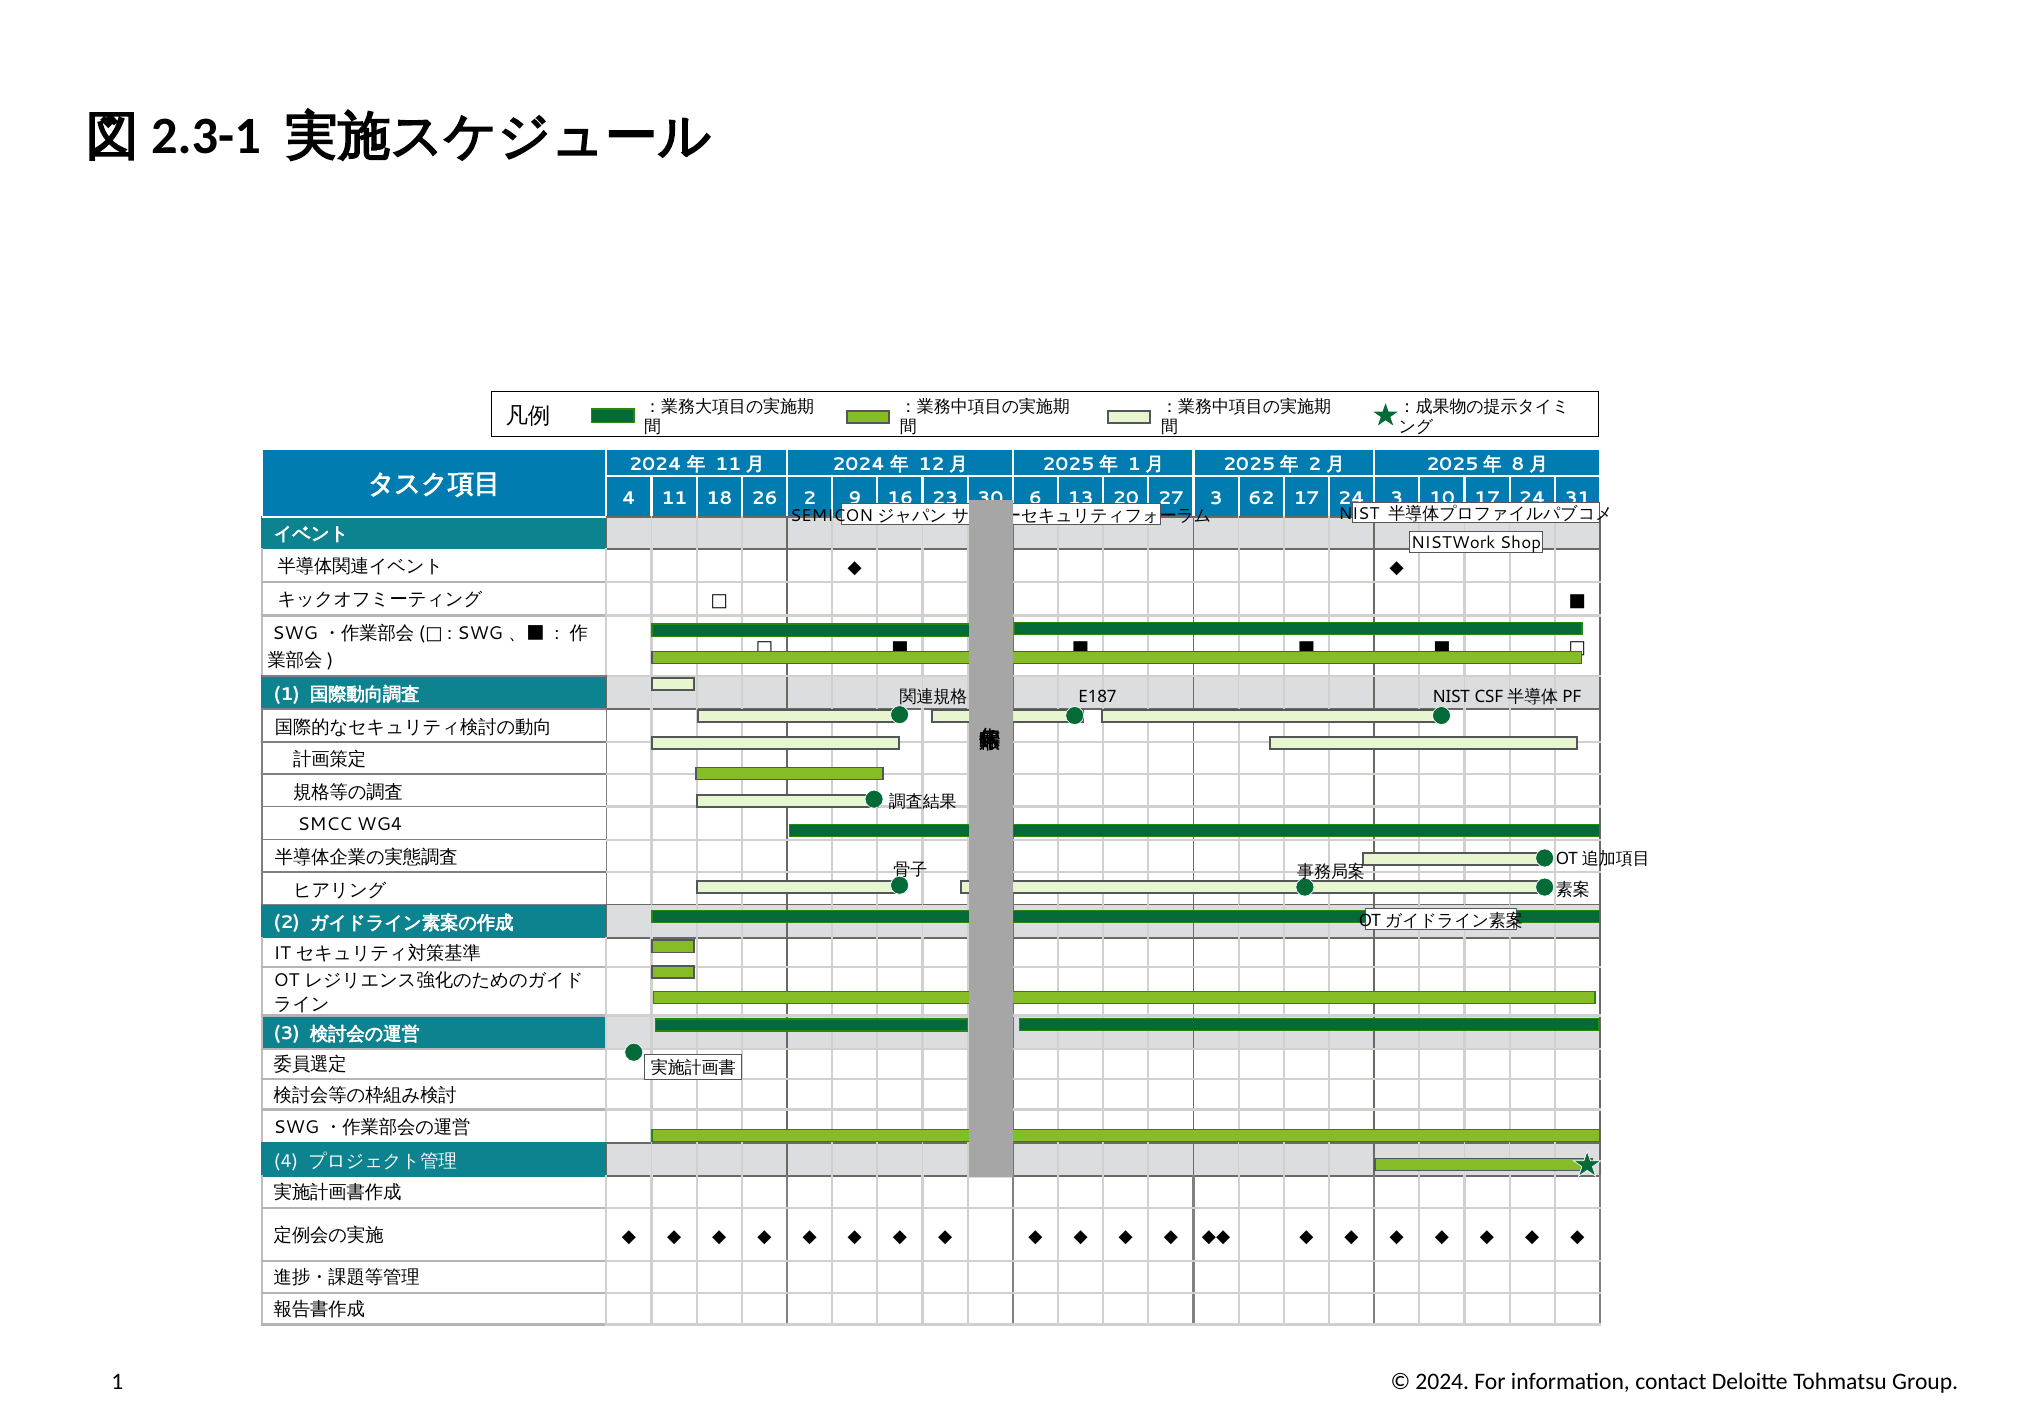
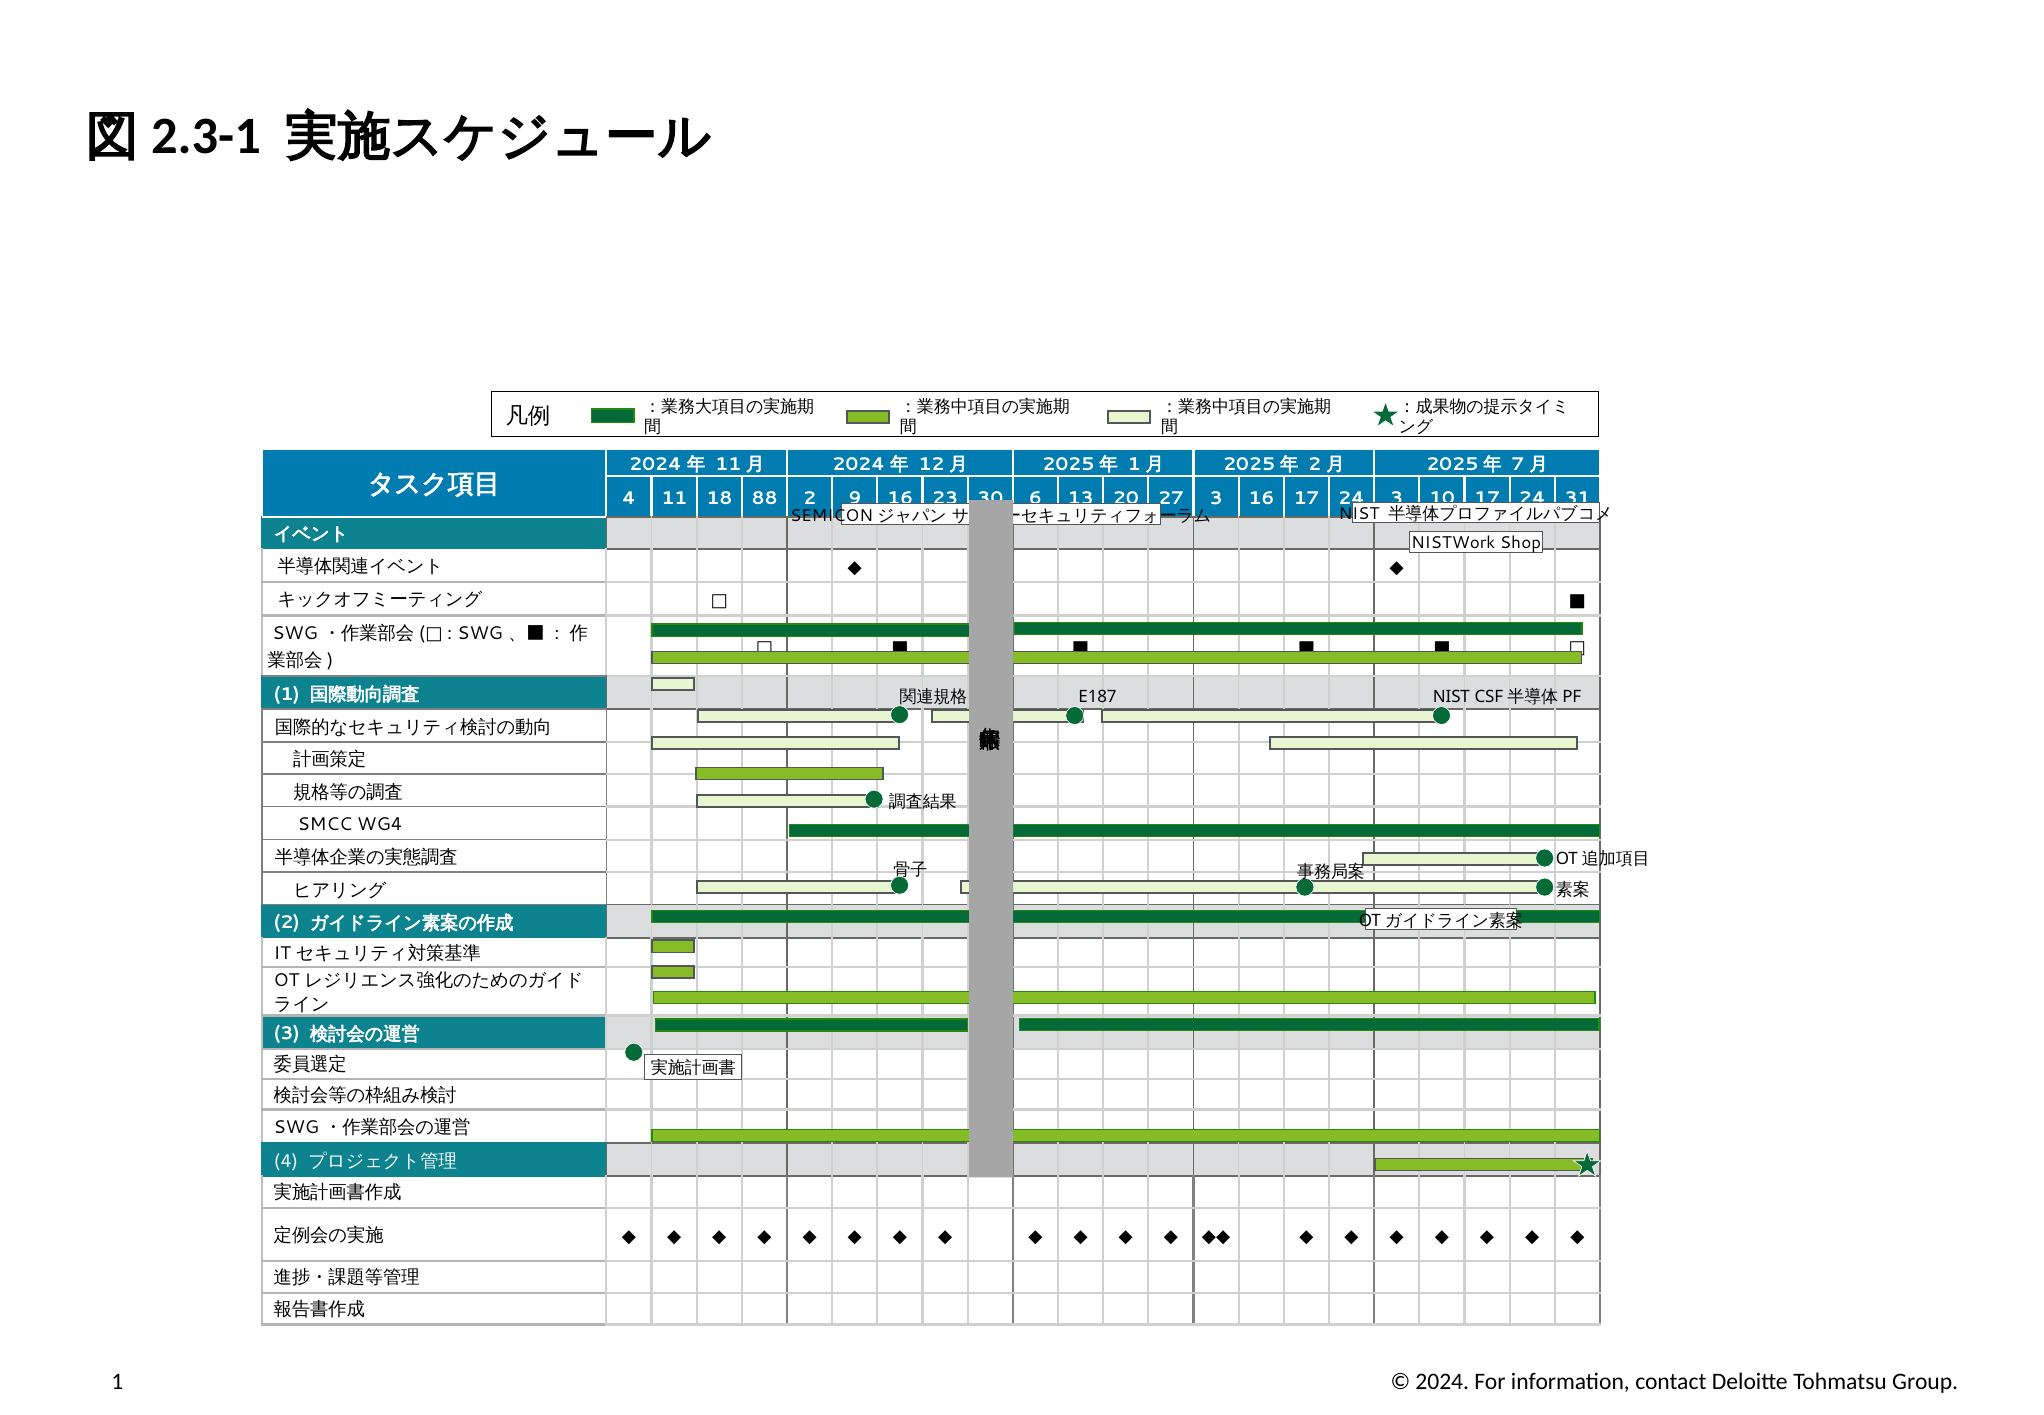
8: 8 -> 7
26: 26 -> 88
3 62: 62 -> 16
